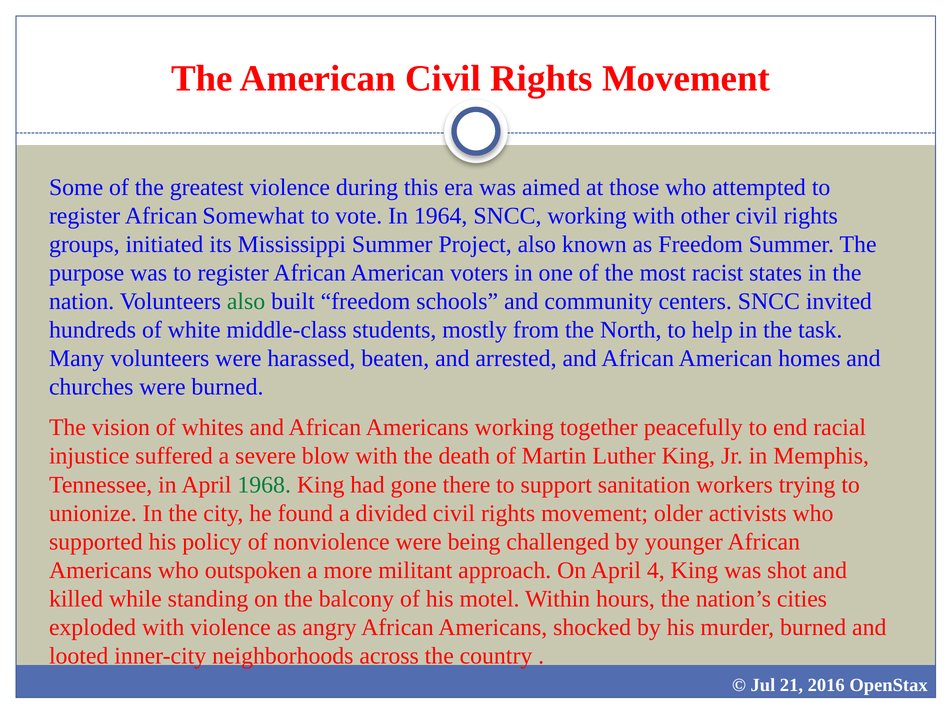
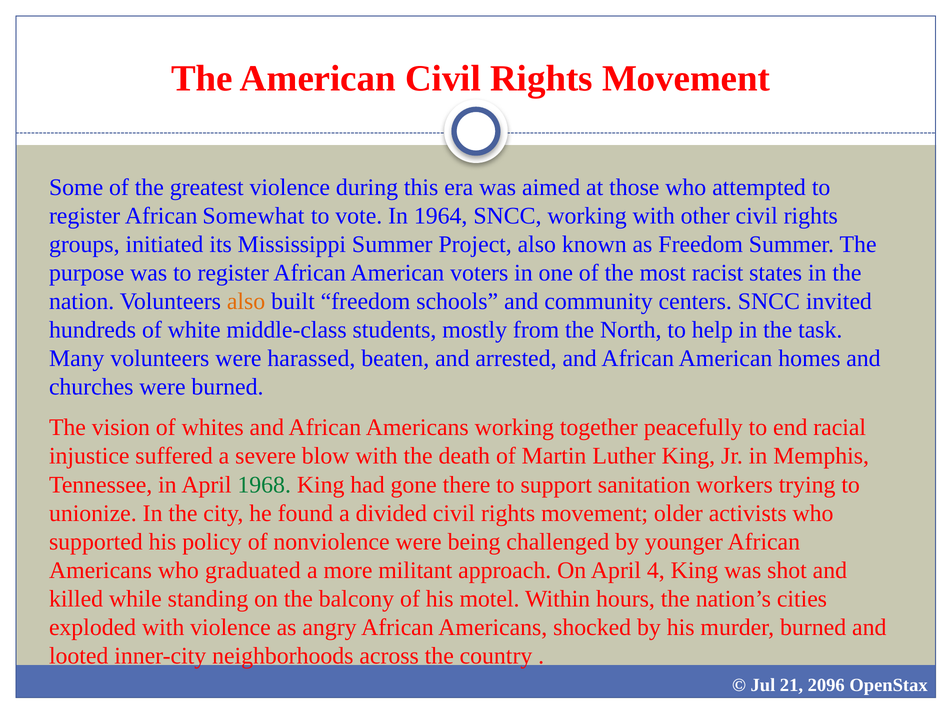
also at (246, 301) colour: green -> orange
outspoken: outspoken -> graduated
2016: 2016 -> 2096
